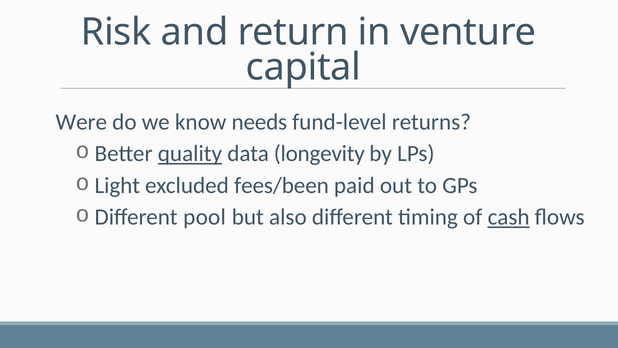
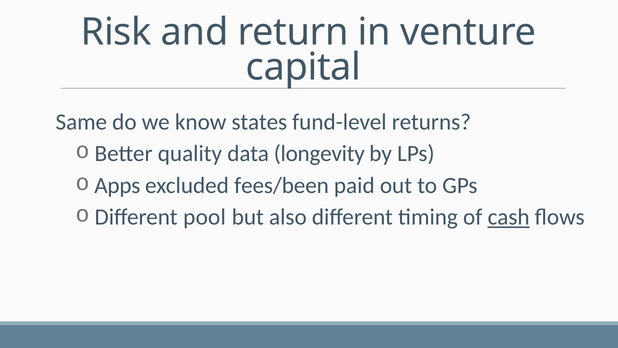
Were: Were -> Same
needs: needs -> states
quality underline: present -> none
Light: Light -> Apps
